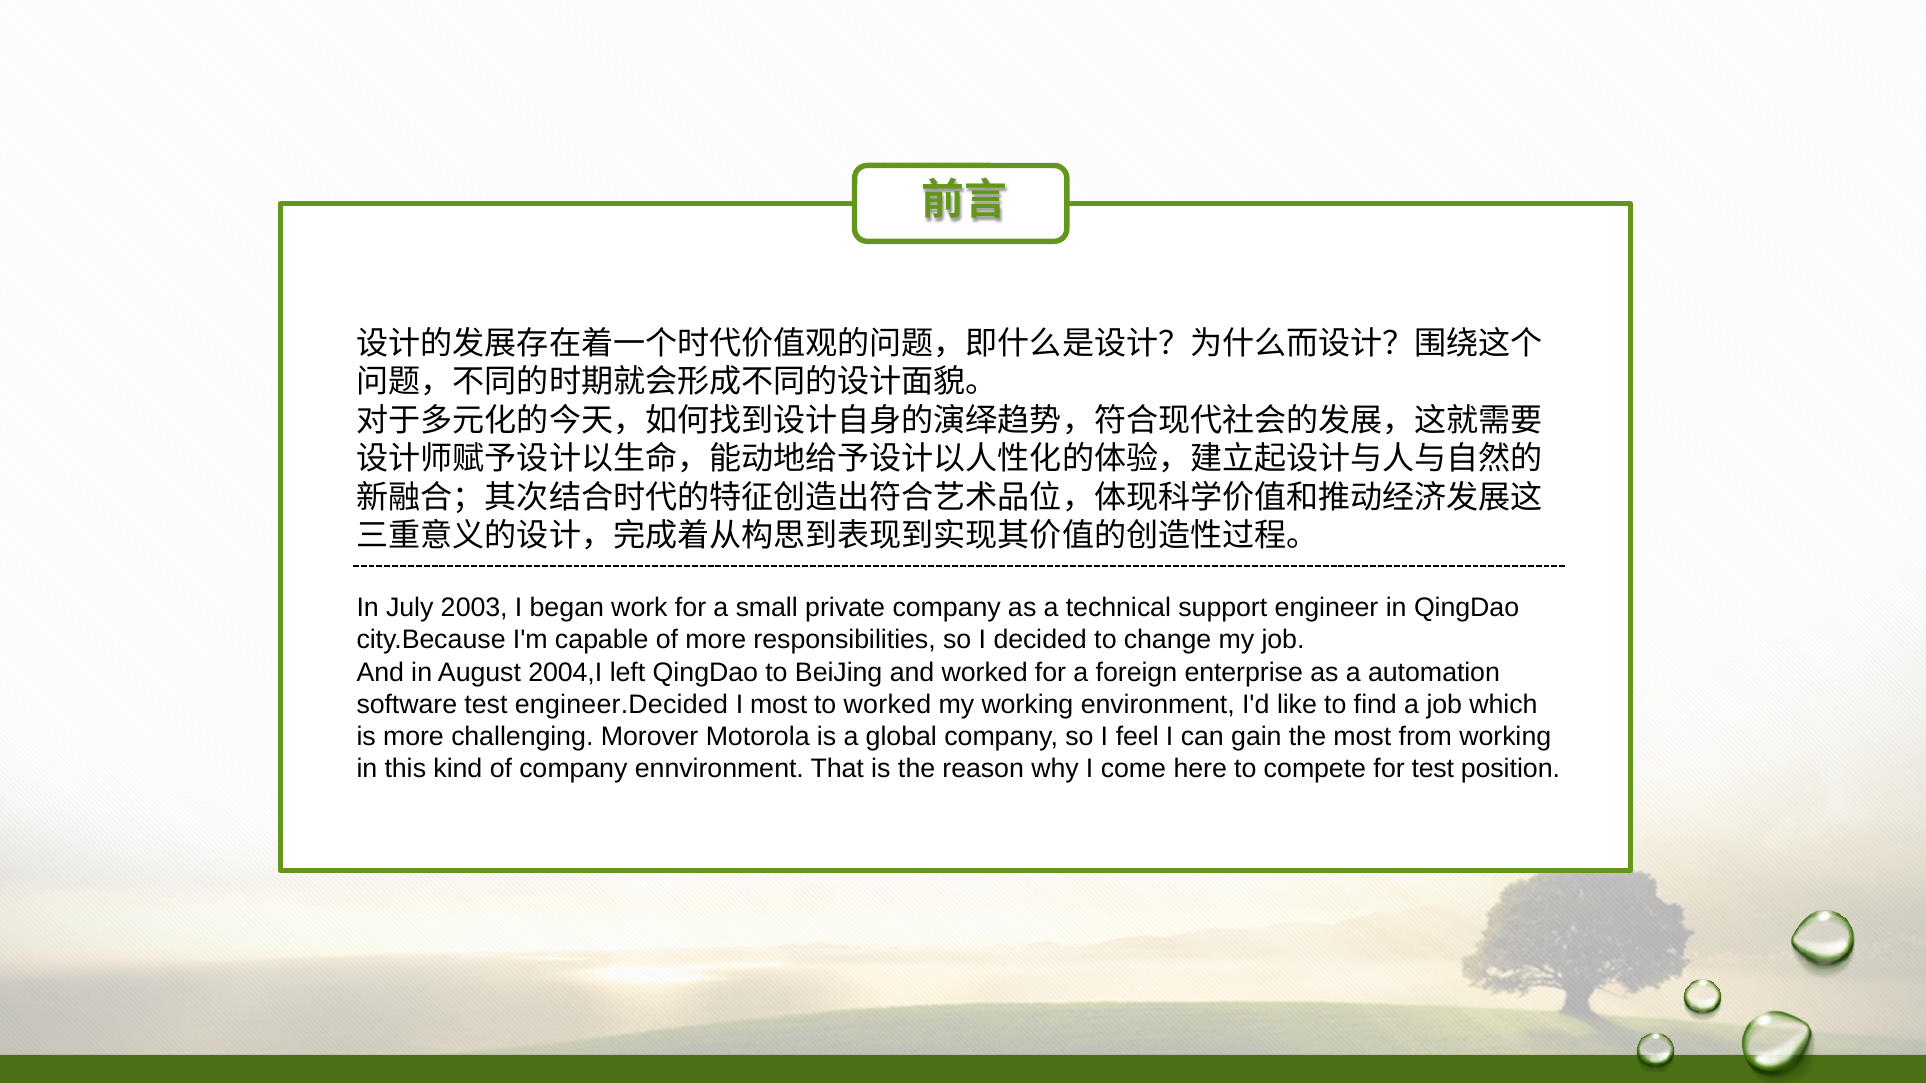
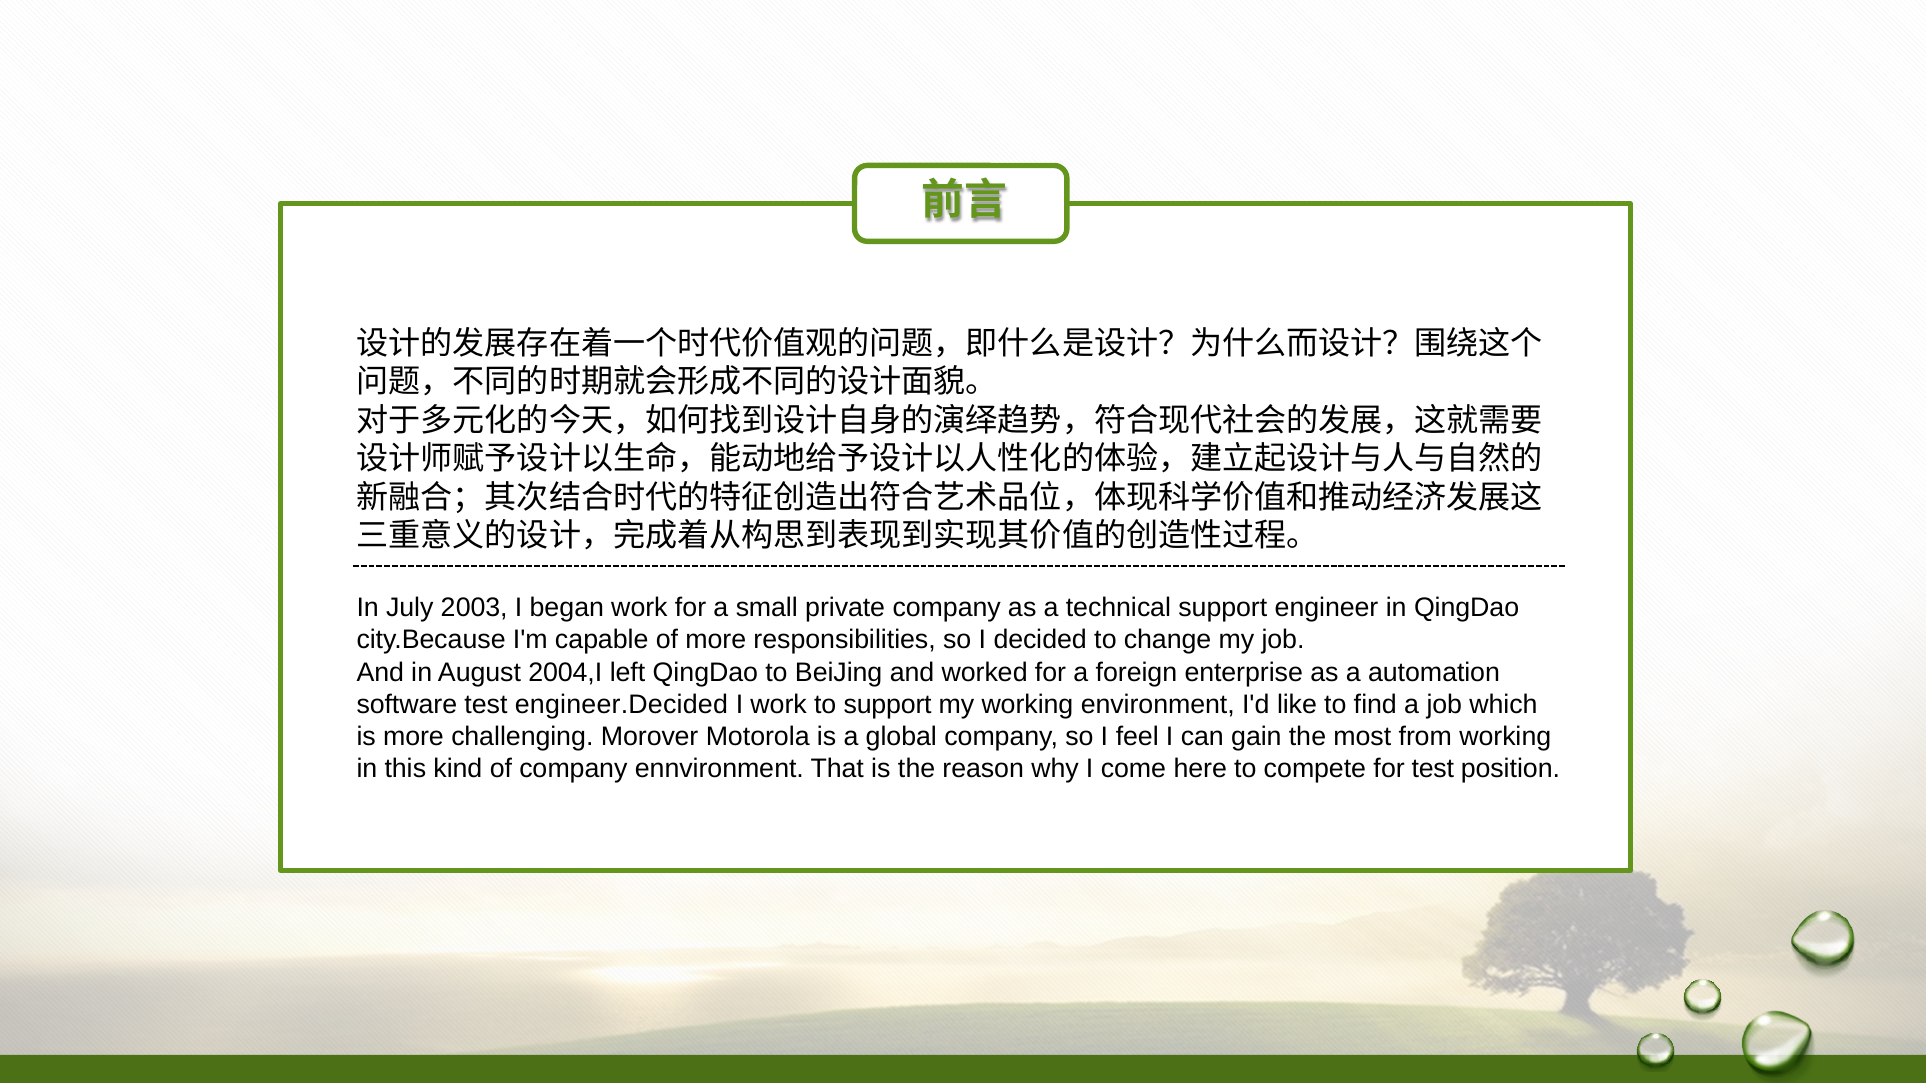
I most: most -> work
to worked: worked -> support
